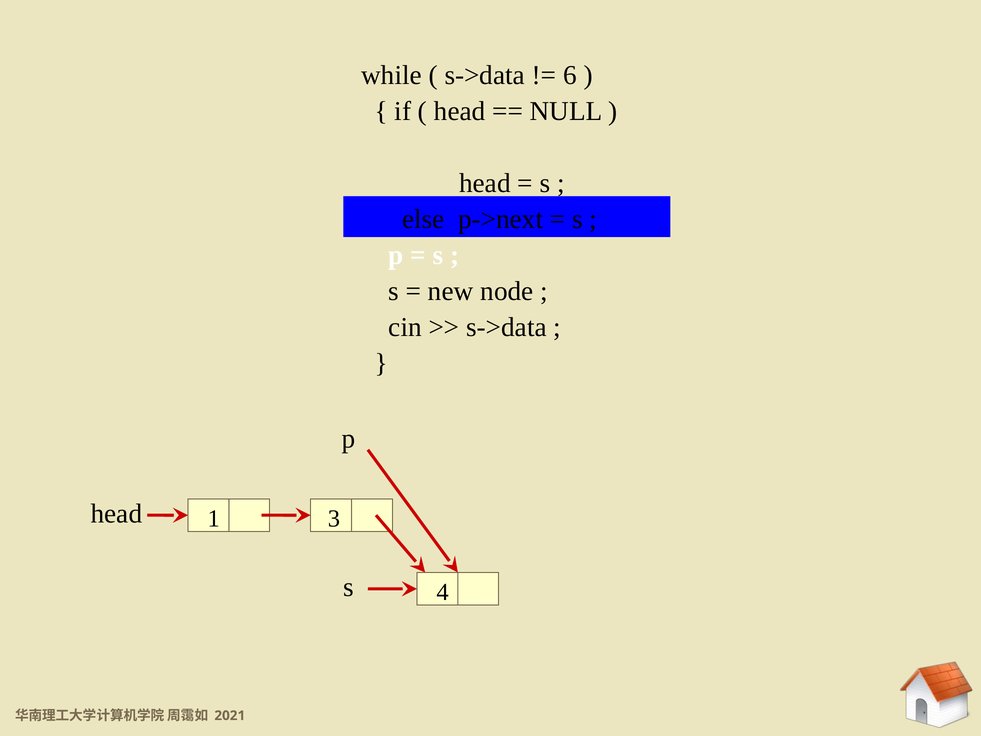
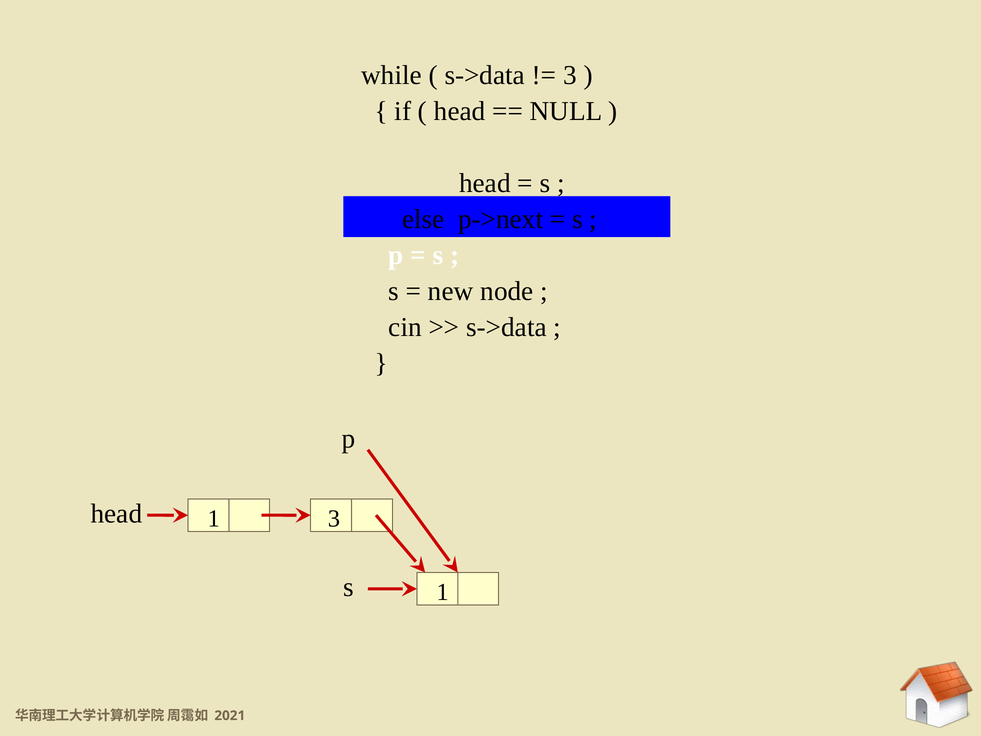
6 at (570, 75): 6 -> 3
s 4: 4 -> 1
